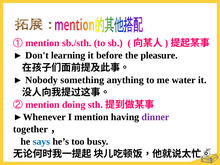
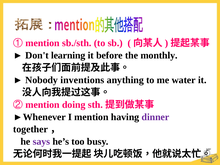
pleasure: pleasure -> monthly
something: something -> inventions
says colour: blue -> purple
